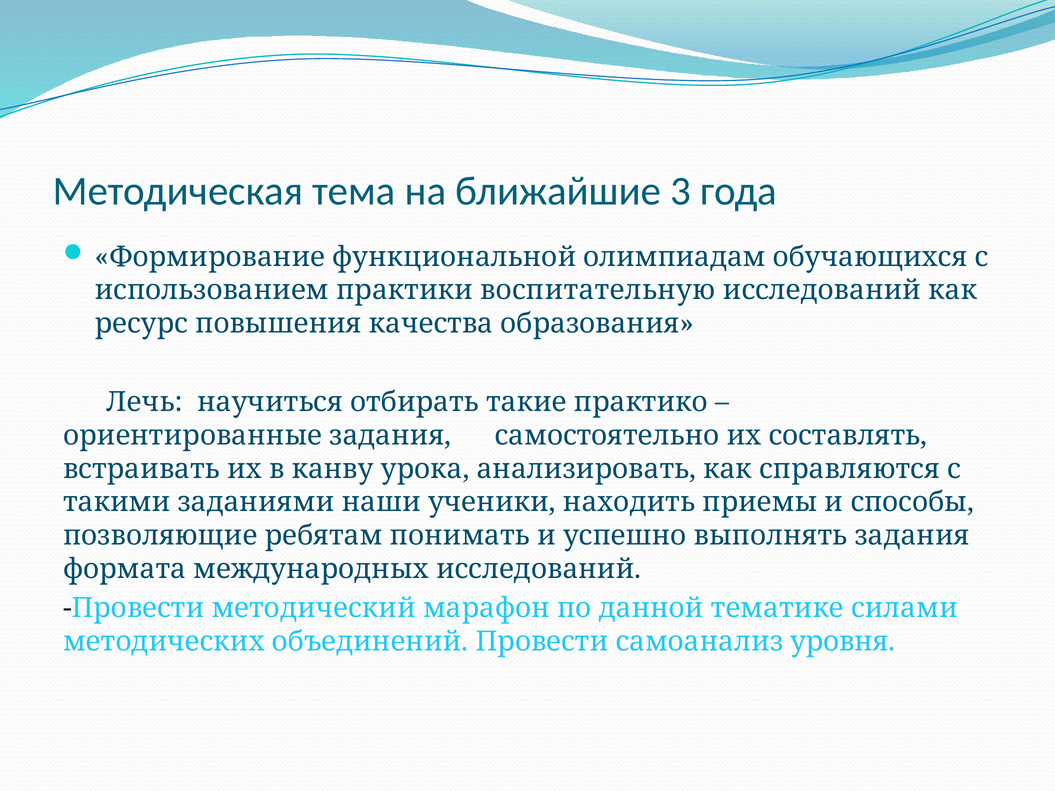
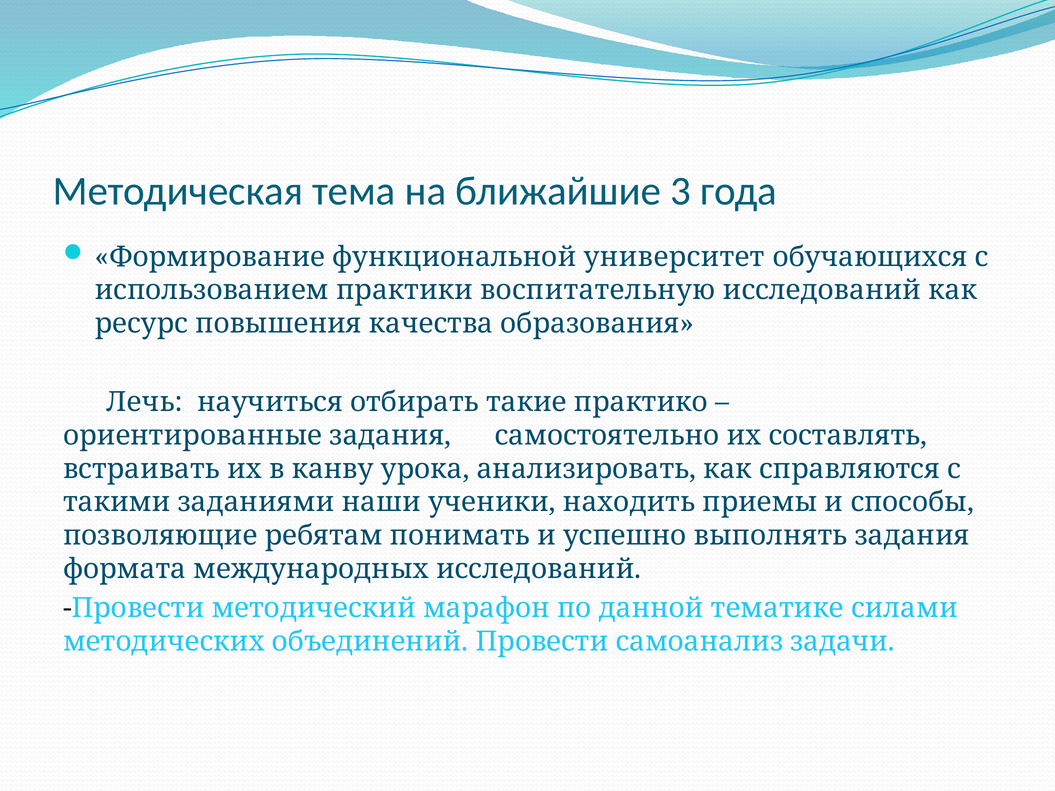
олимпиадам: олимпиадам -> университет
уровня: уровня -> задачи
